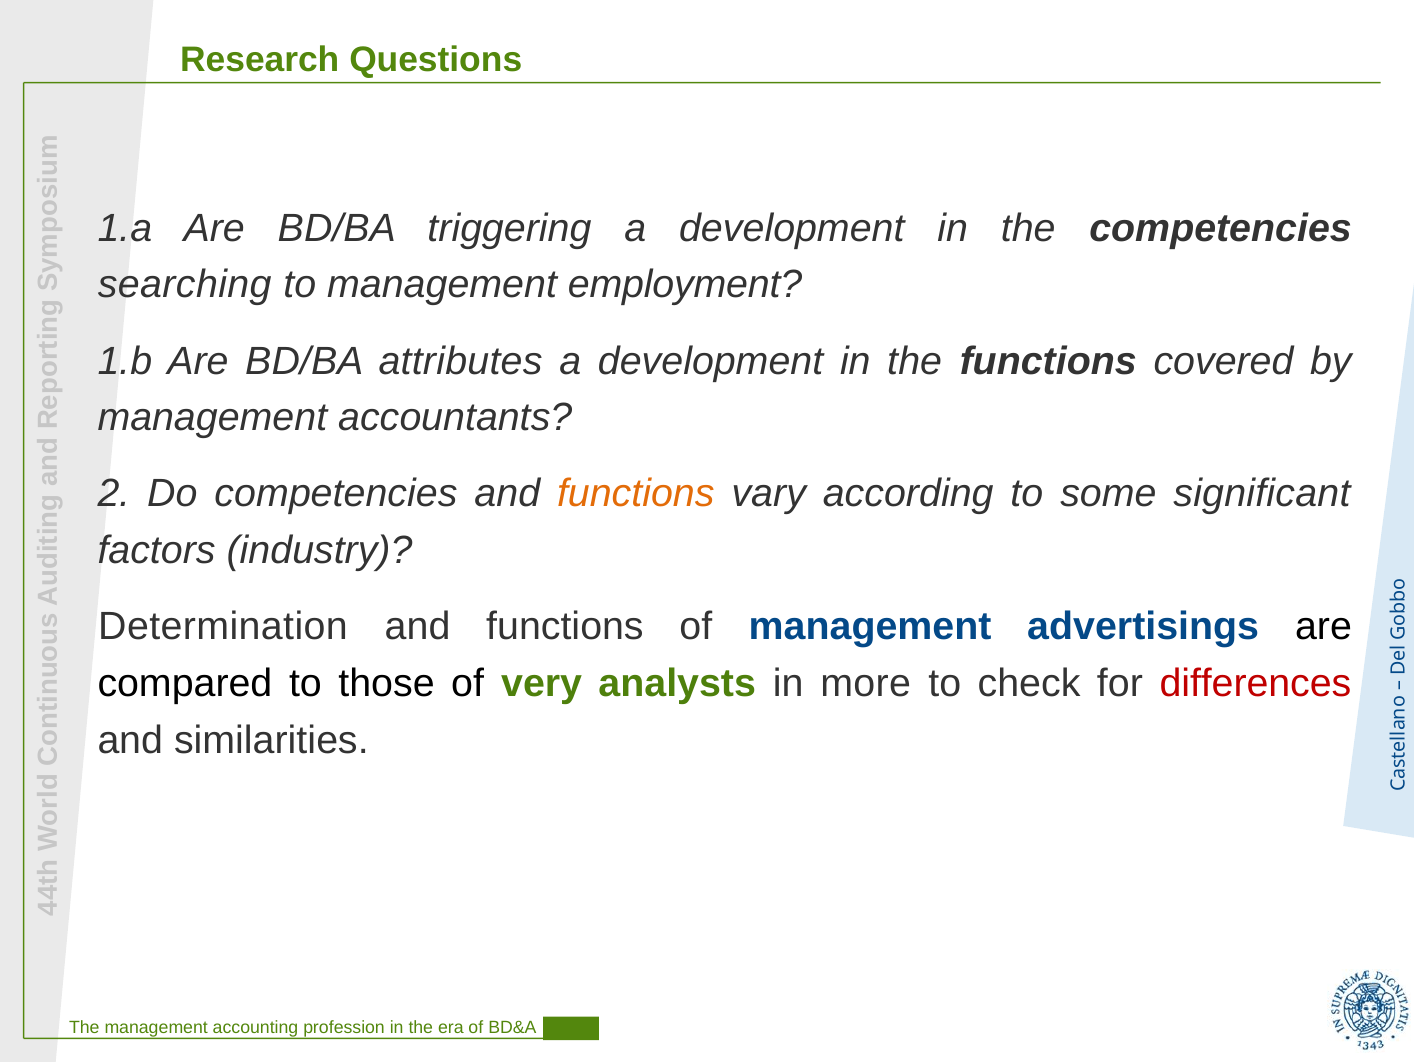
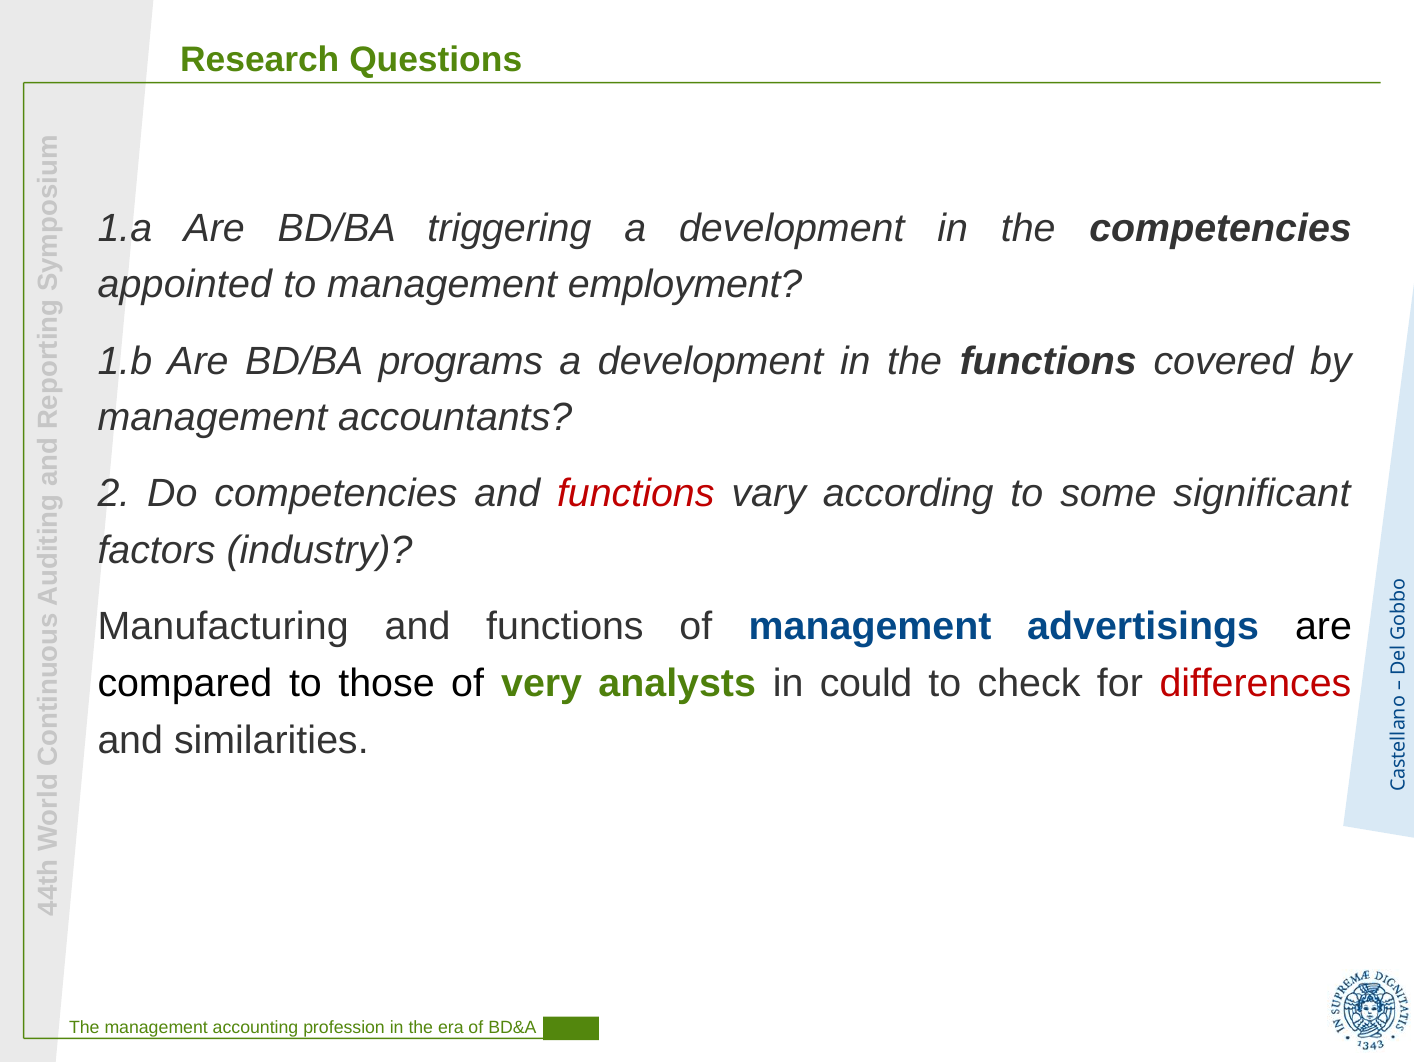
searching: searching -> appointed
attributes: attributes -> programs
functions at (636, 494) colour: orange -> red
Determination: Determination -> Manufacturing
more: more -> could
